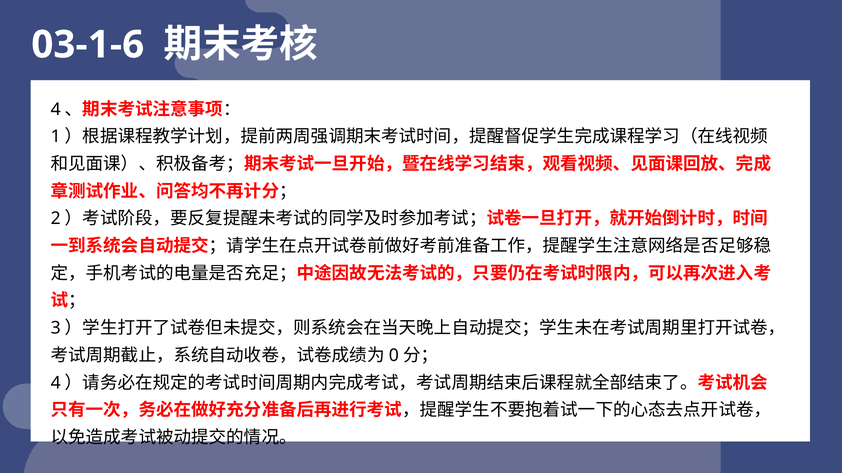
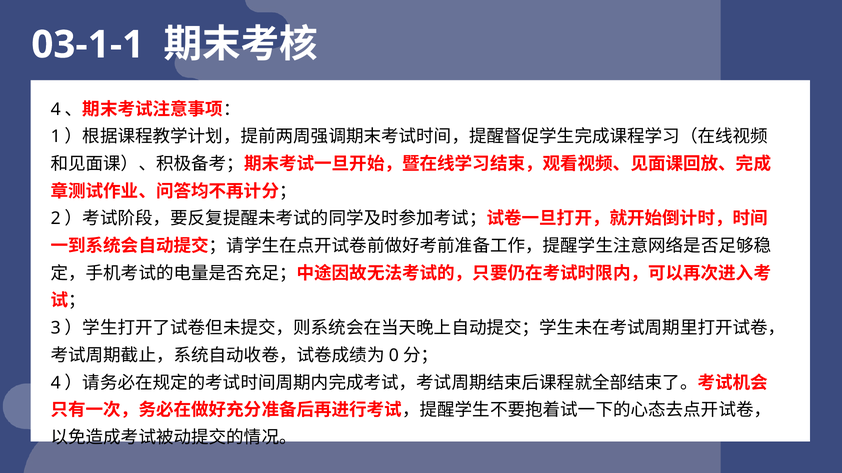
03-1-6: 03-1-6 -> 03-1-1
